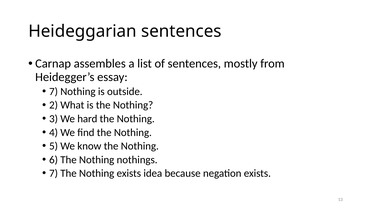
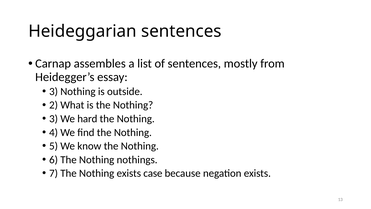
7 at (54, 91): 7 -> 3
idea: idea -> case
